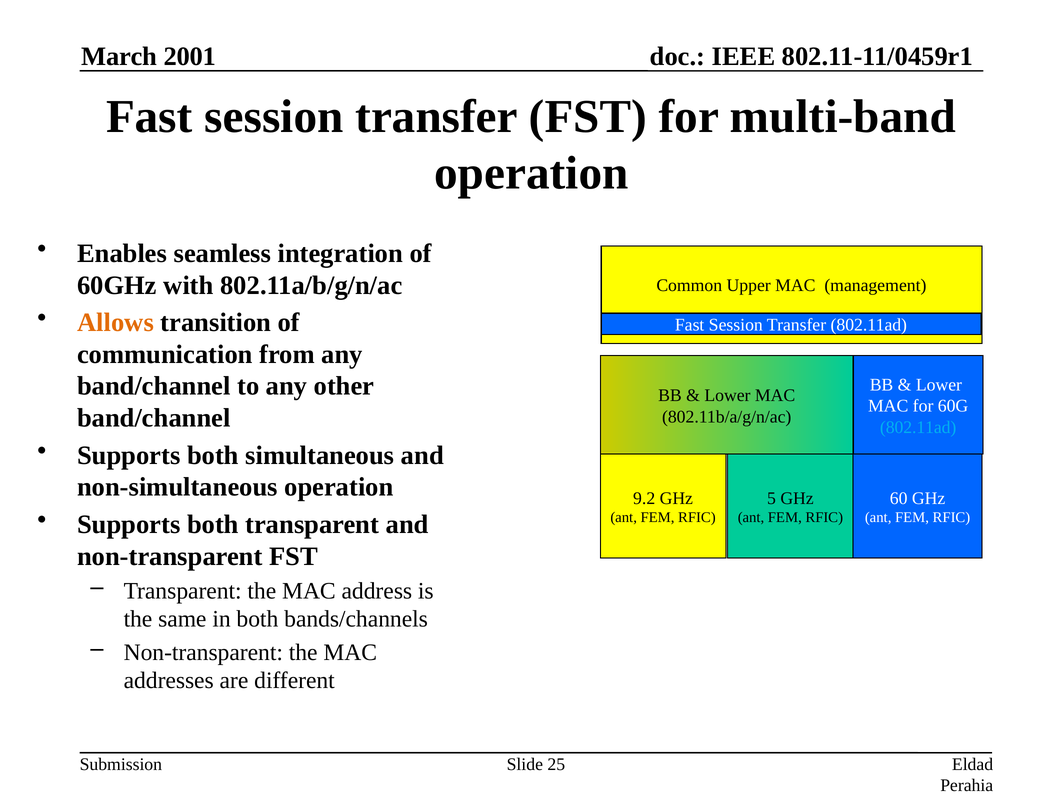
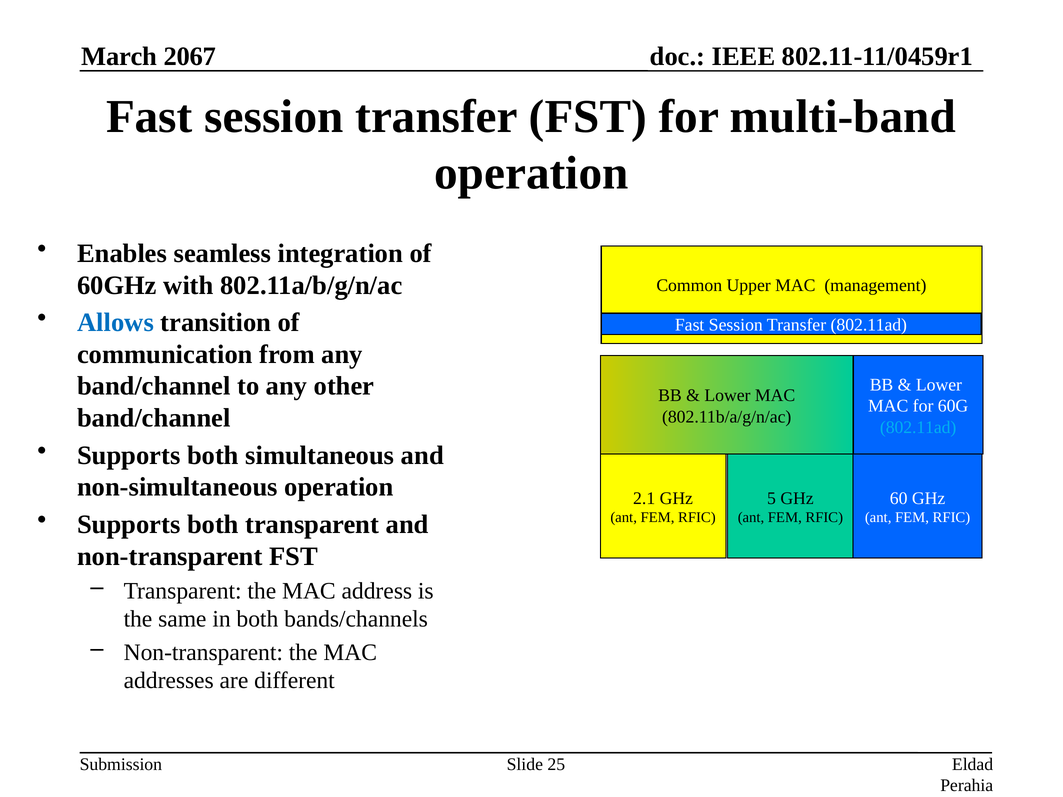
2001: 2001 -> 2067
Allows colour: orange -> blue
9.2: 9.2 -> 2.1
